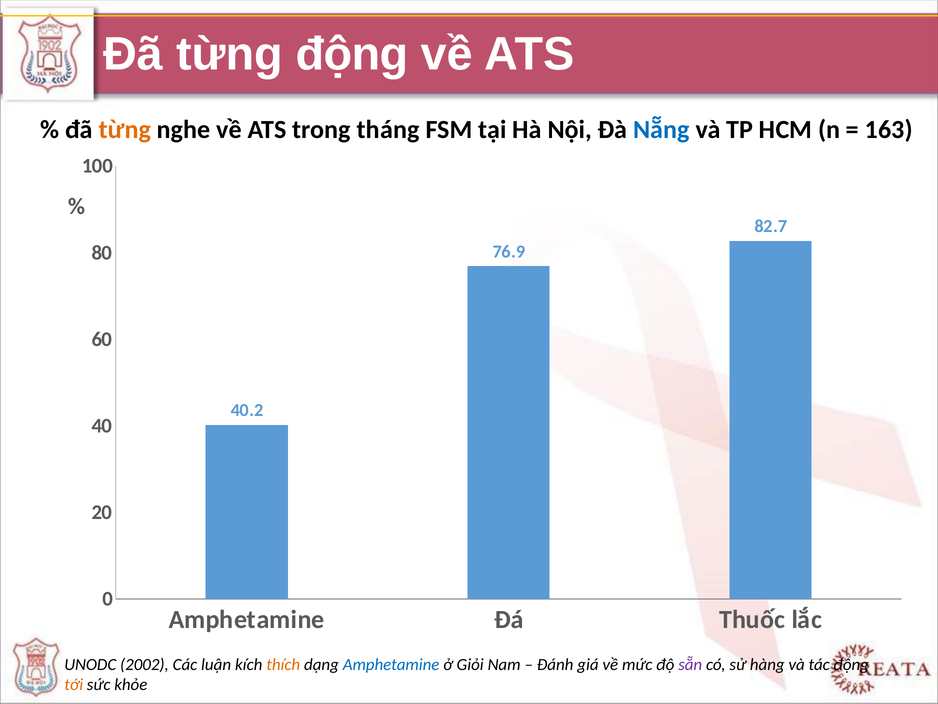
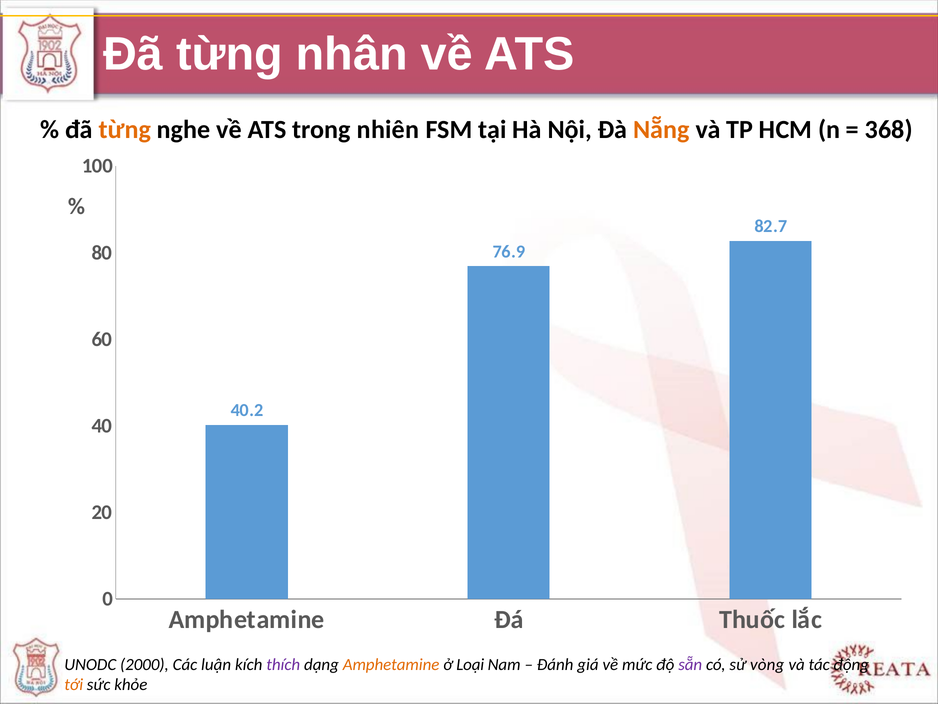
từng động: động -> nhân
tháng: tháng -> nhiên
Nẵng colour: blue -> orange
163: 163 -> 368
2002: 2002 -> 2000
thích colour: orange -> purple
Amphetamine at (391, 664) colour: blue -> orange
Giỏi: Giỏi -> Loại
hàng: hàng -> vòng
